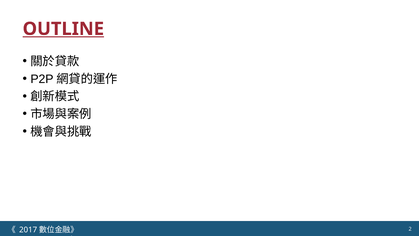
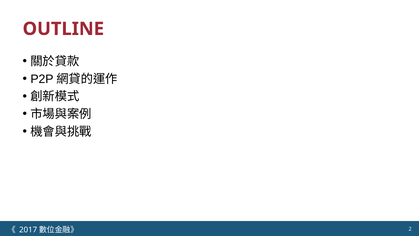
OUTLINE underline: present -> none
